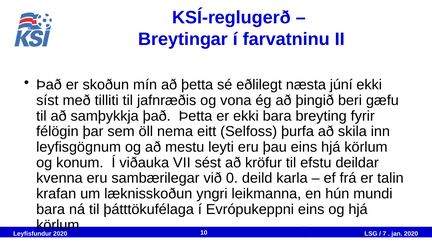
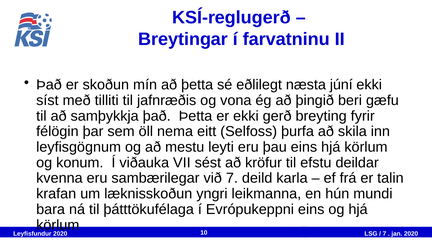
ekki bara: bara -> gerð
við 0: 0 -> 7
